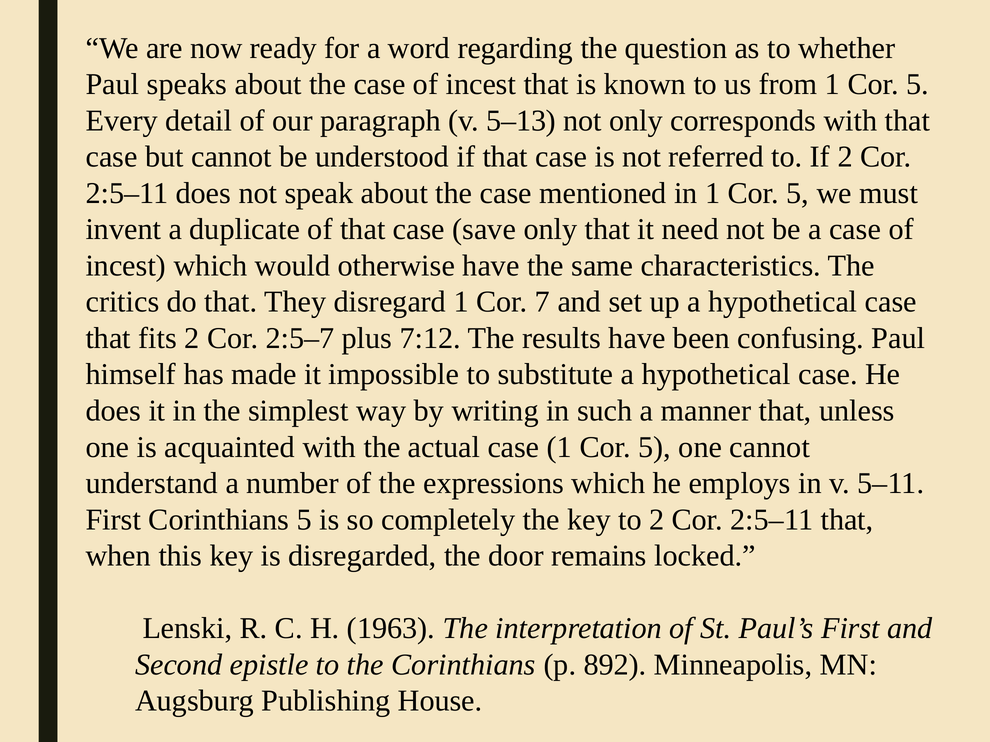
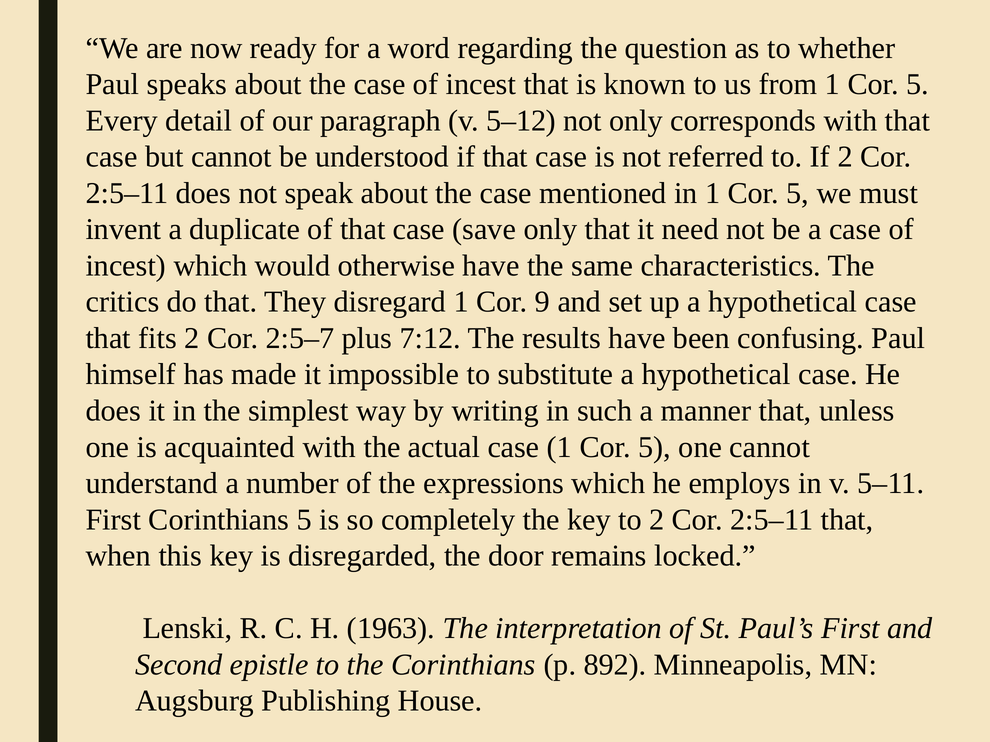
5–13: 5–13 -> 5–12
7: 7 -> 9
